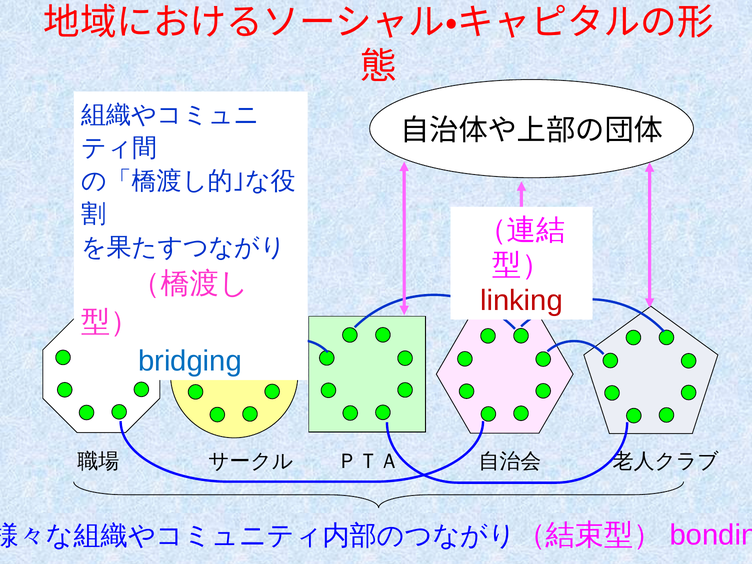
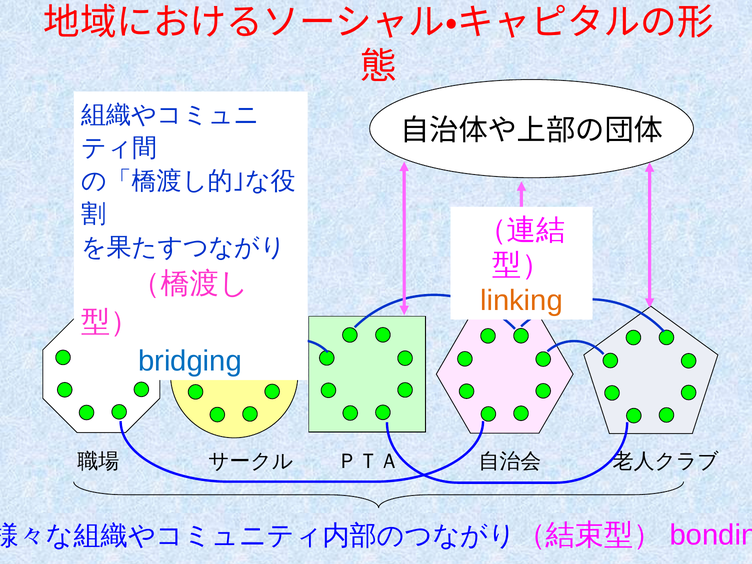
linking colour: red -> orange
